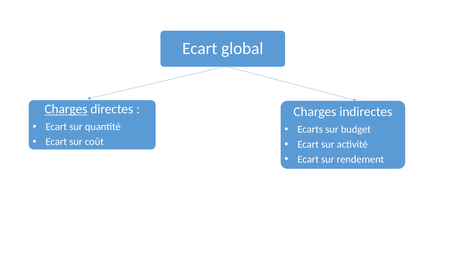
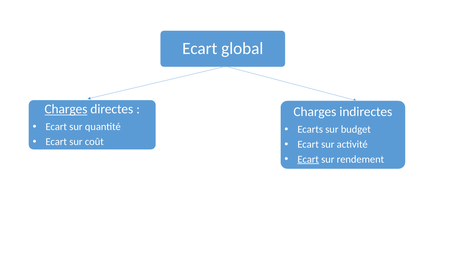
Ecart at (308, 159) underline: none -> present
